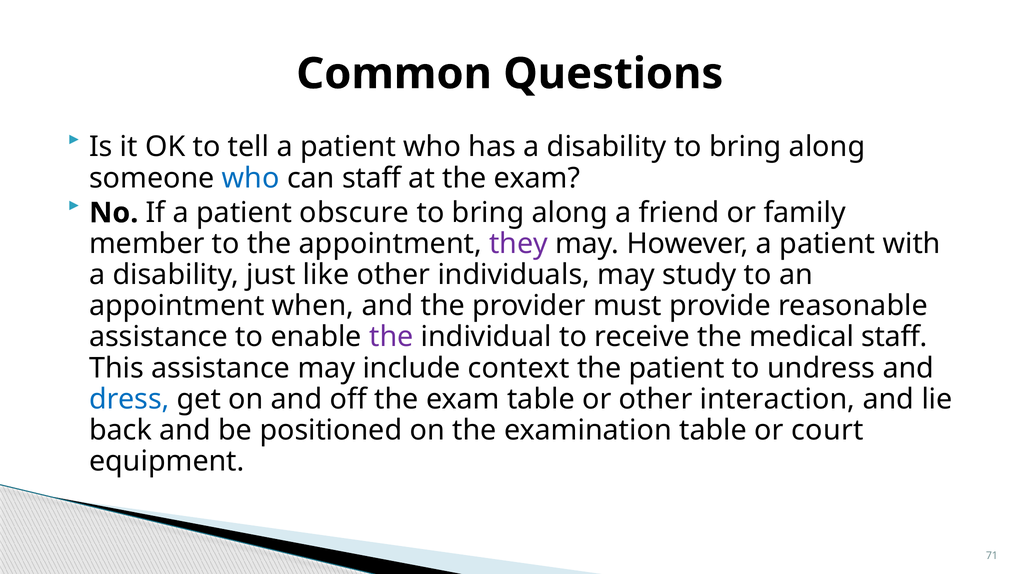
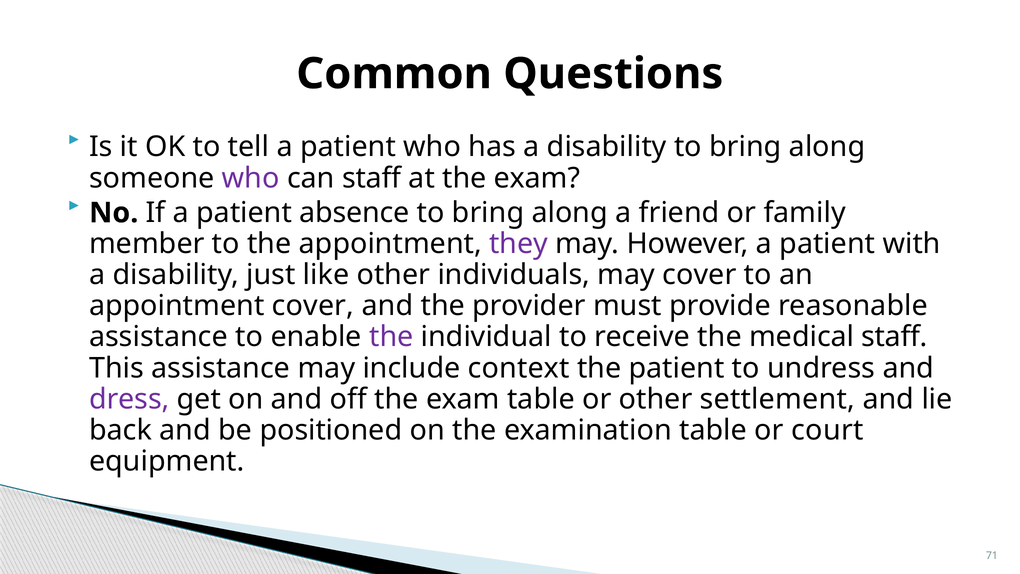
who at (251, 178) colour: blue -> purple
obscure: obscure -> absence
may study: study -> cover
appointment when: when -> cover
dress colour: blue -> purple
interaction: interaction -> settlement
